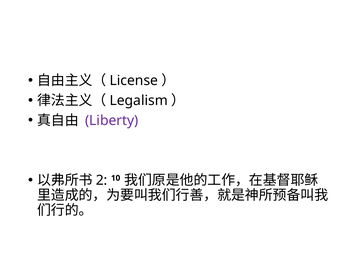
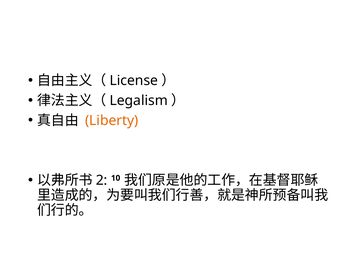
Liberty colour: purple -> orange
